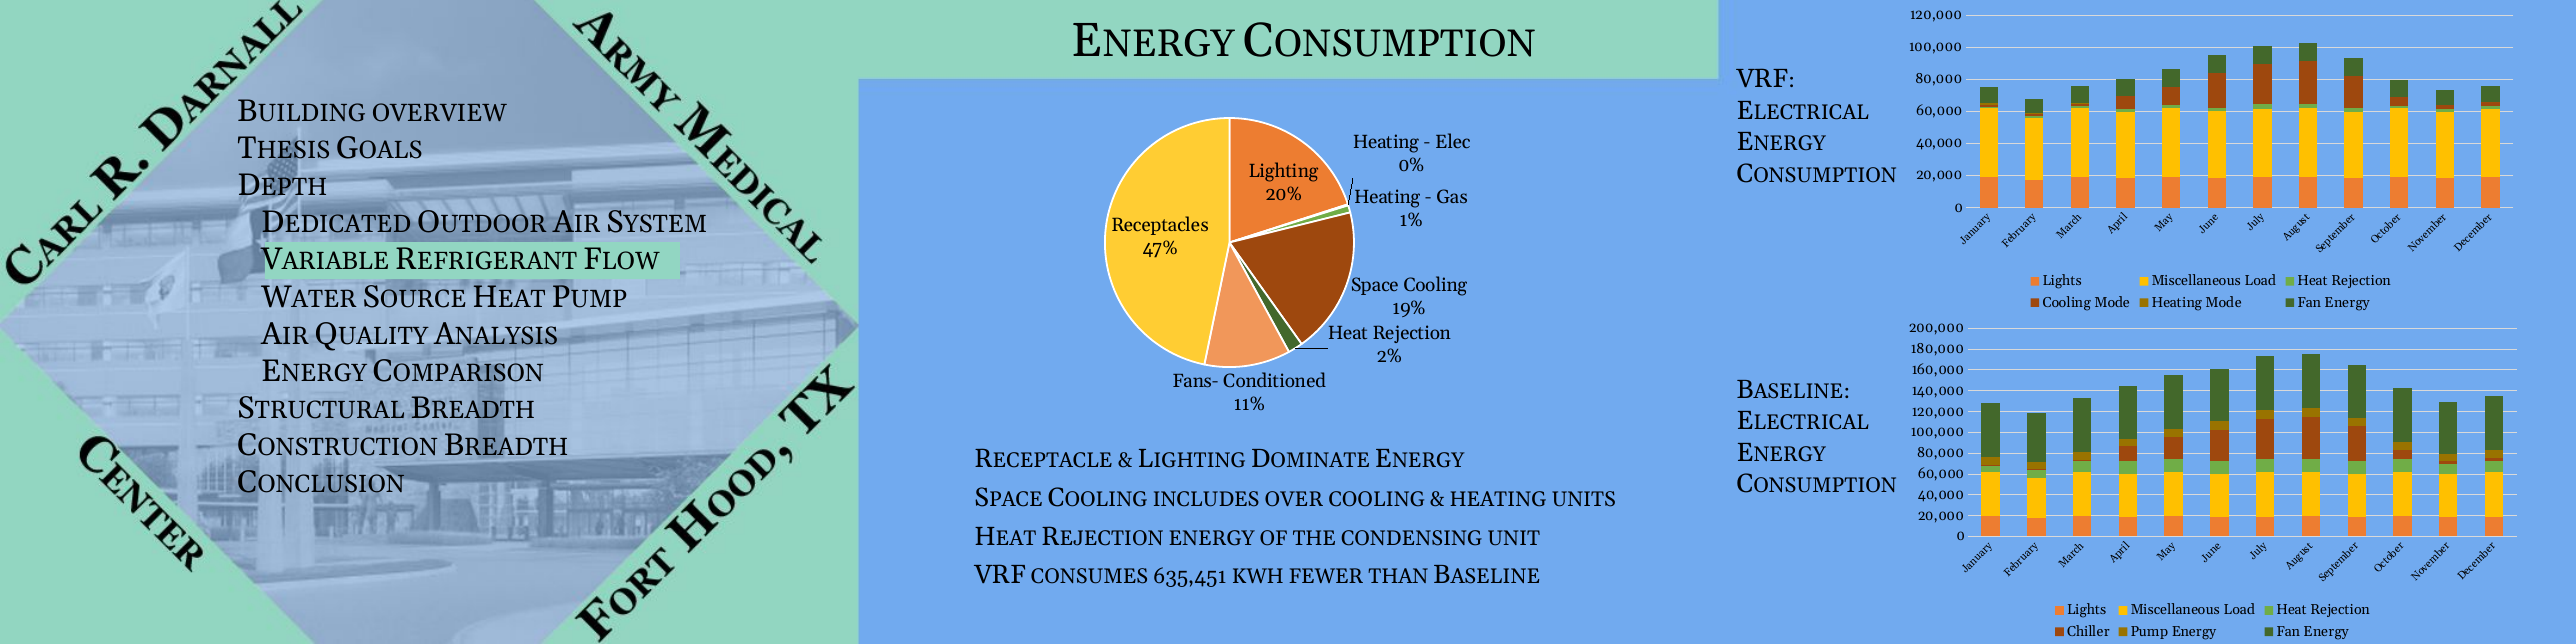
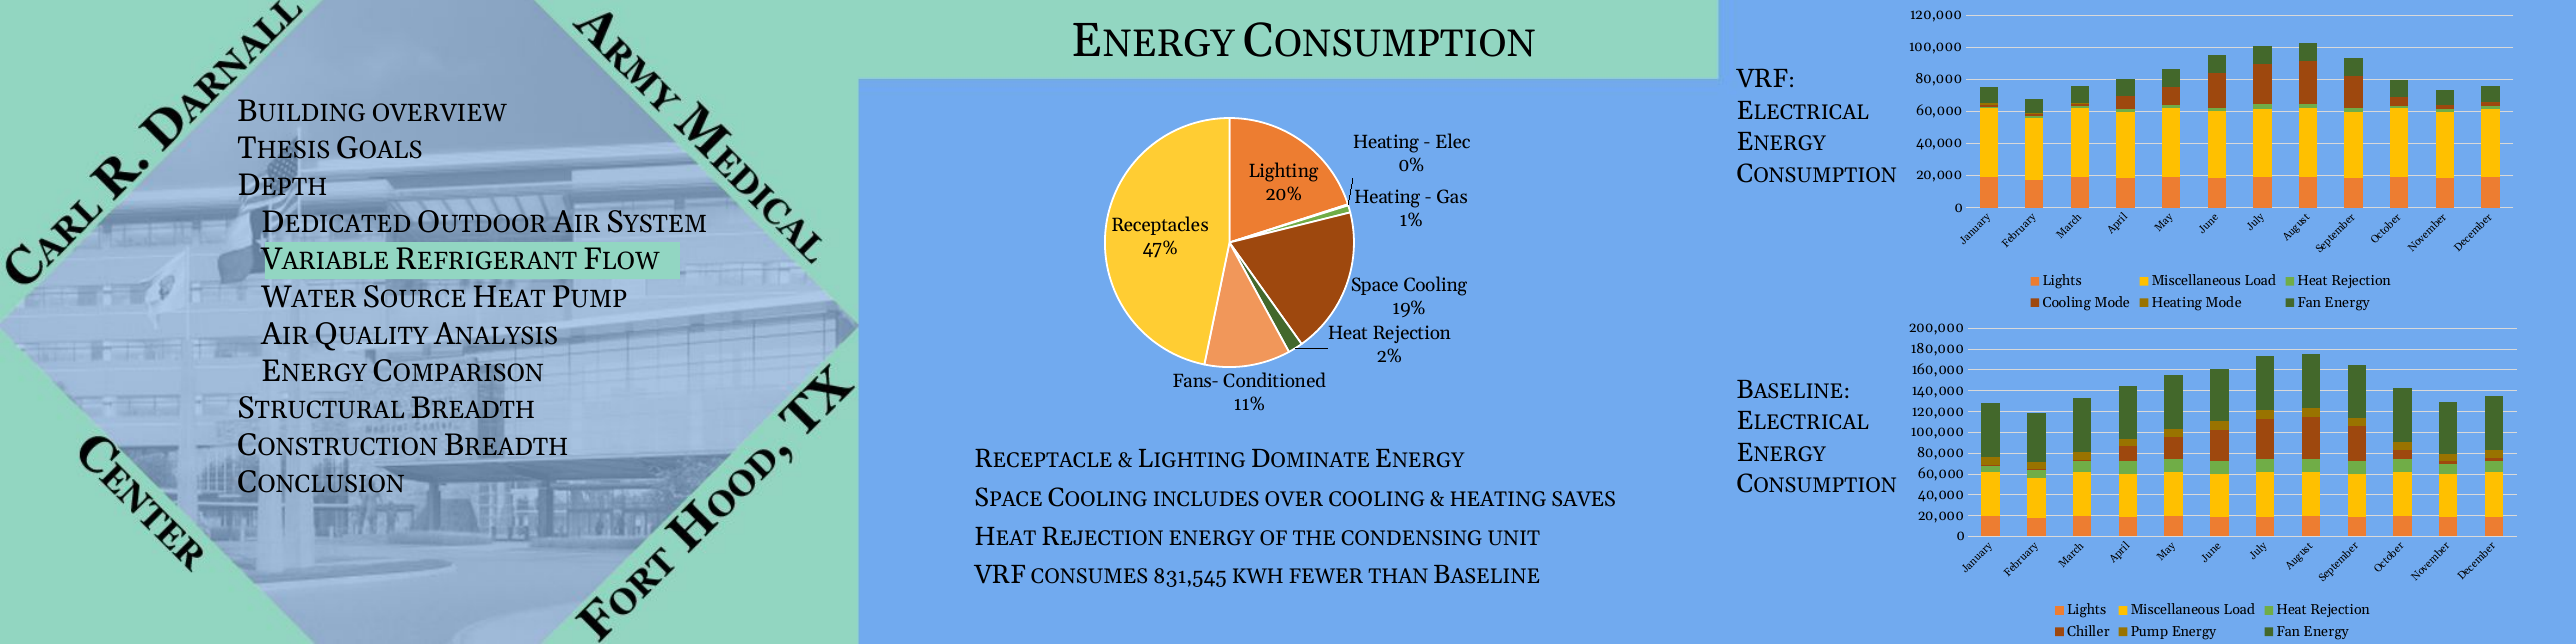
UNITS: UNITS -> SAVES
635,451: 635,451 -> 831,545
